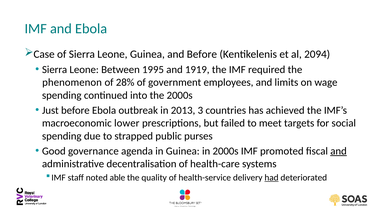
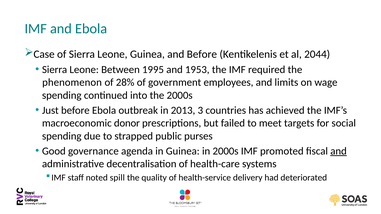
2094: 2094 -> 2044
1919: 1919 -> 1953
lower: lower -> donor
able: able -> spill
had underline: present -> none
